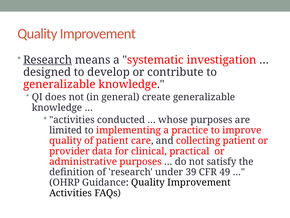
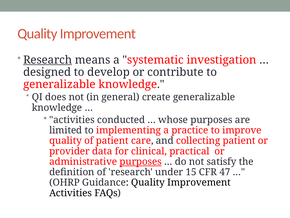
purposes at (141, 161) underline: none -> present
39: 39 -> 15
49: 49 -> 47
